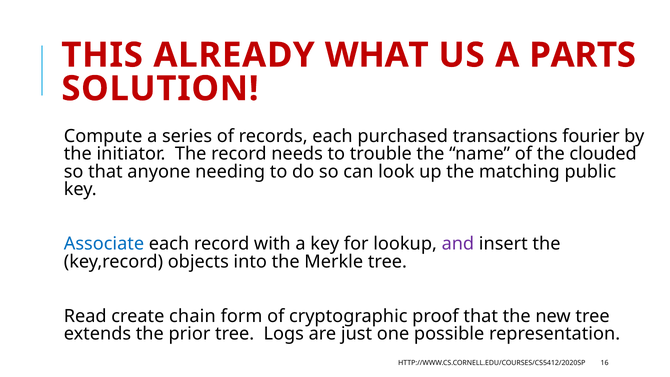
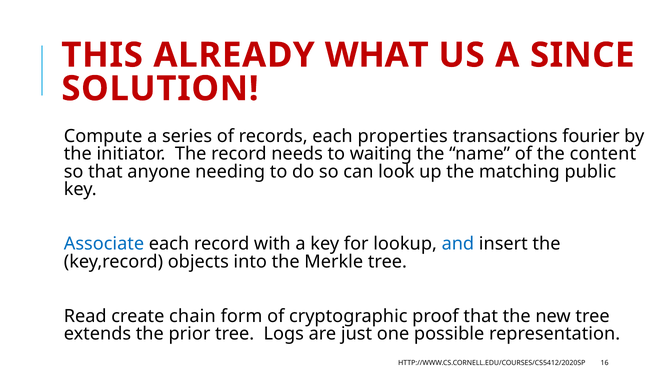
PARTS: PARTS -> SINCE
purchased: purchased -> properties
trouble: trouble -> waiting
clouded: clouded -> content
and colour: purple -> blue
